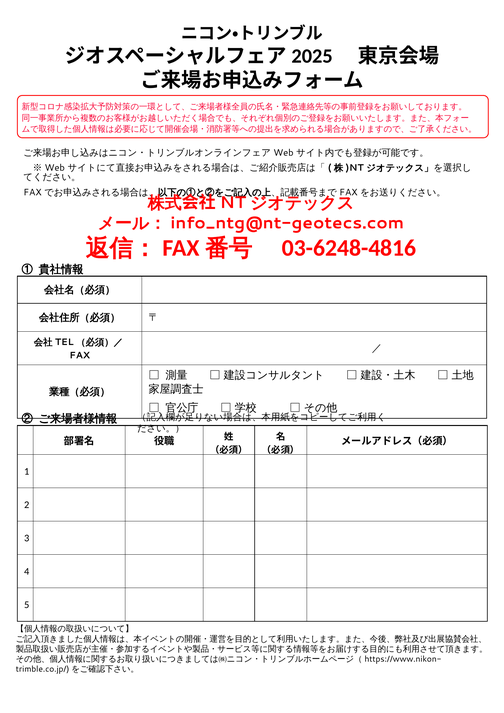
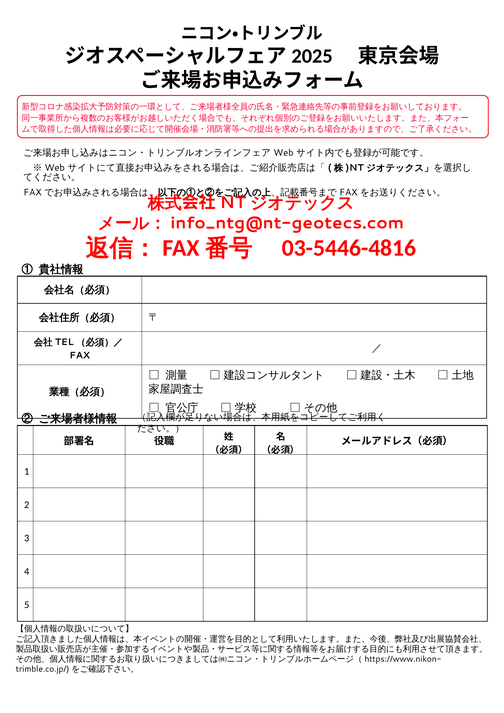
03-6248-4816: 03-6248-4816 -> 03-5446-4816
